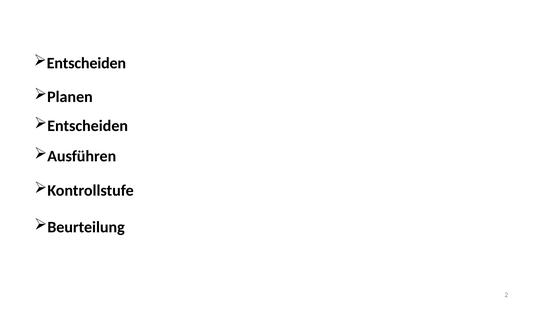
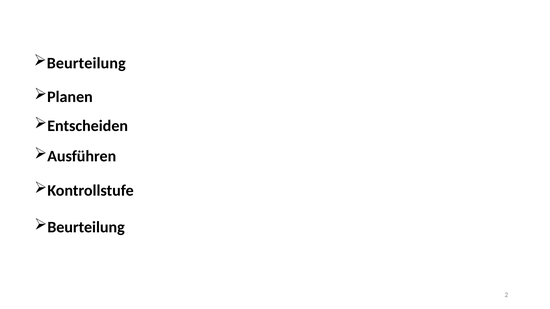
Entscheiden at (86, 63): Entscheiden -> Beurteilung
